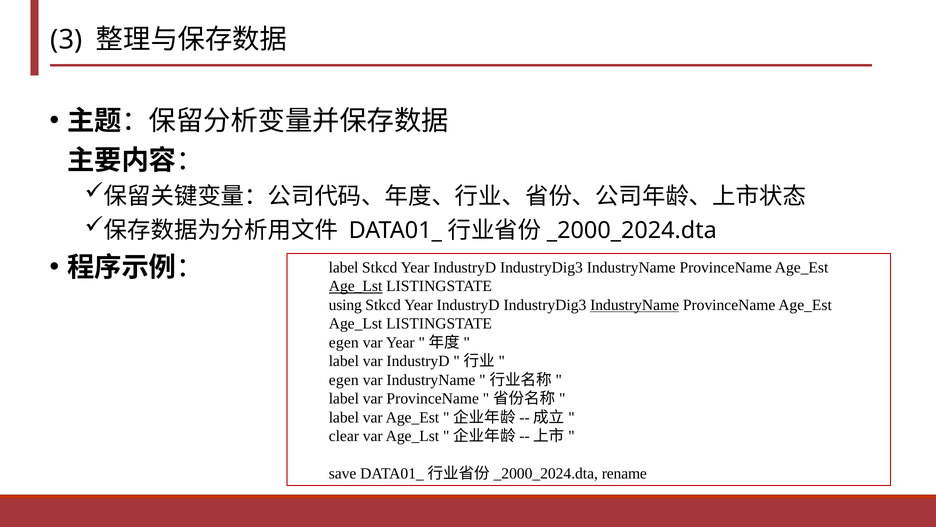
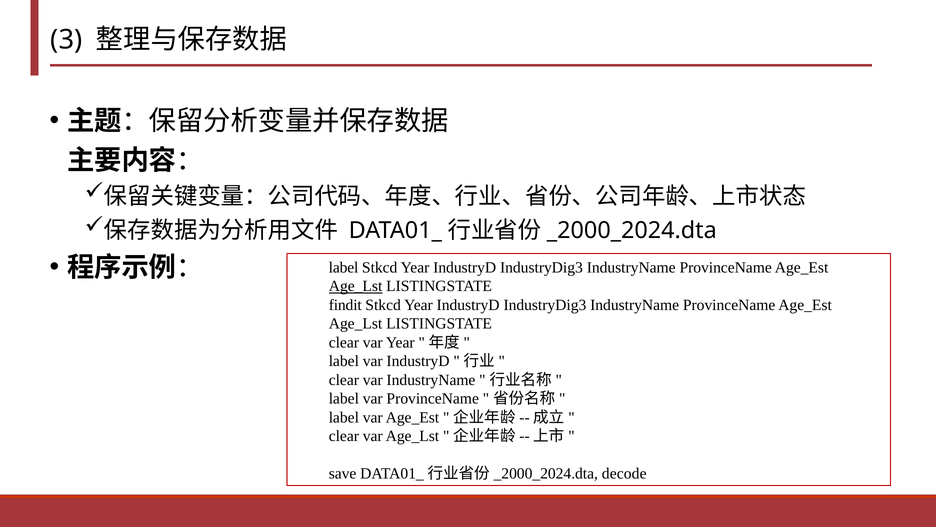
using: using -> findit
IndustryName at (635, 305) underline: present -> none
egen at (344, 342): egen -> clear
egen at (344, 380): egen -> clear
rename: rename -> decode
